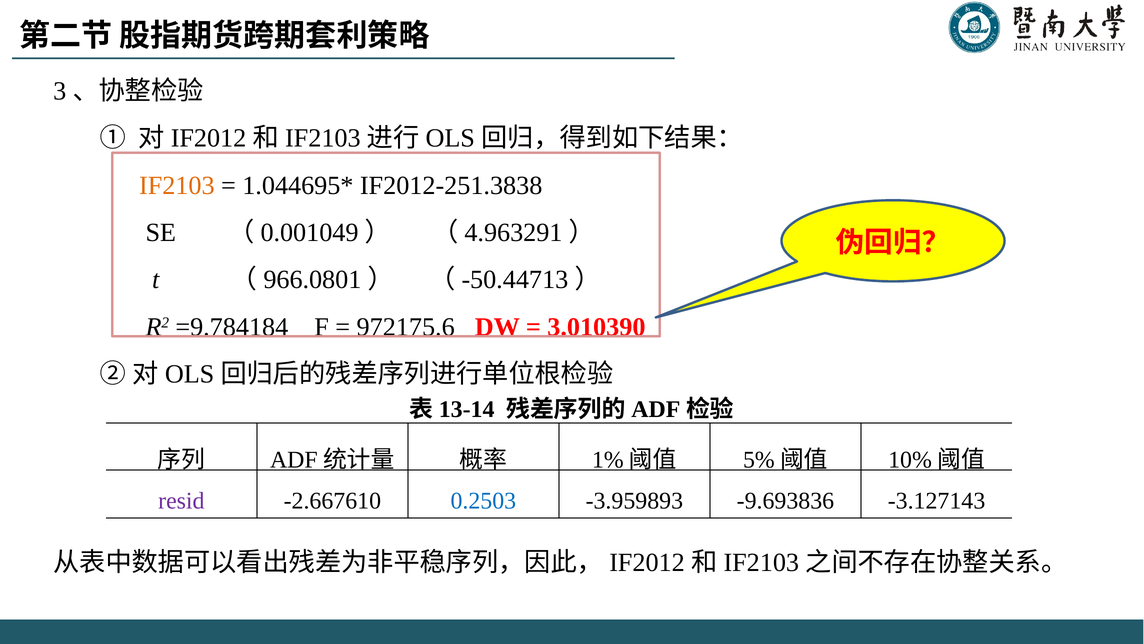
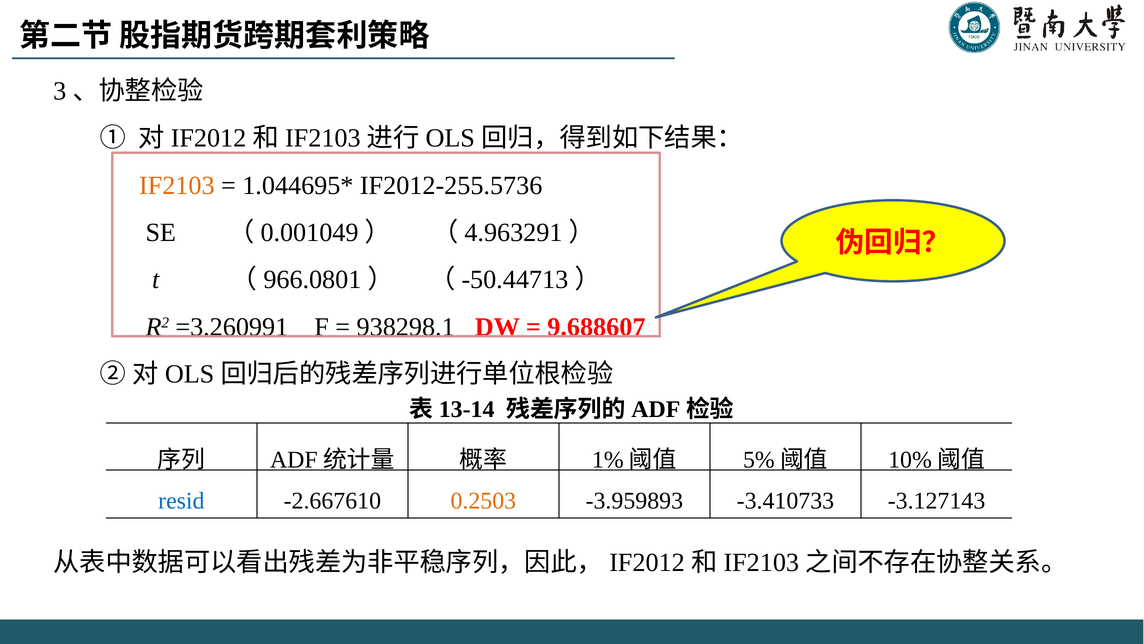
IF2012-251.3838: IF2012-251.3838 -> IF2012-255.5736
=9.784184: =9.784184 -> =3.260991
972175.6: 972175.6 -> 938298.1
3.010390: 3.010390 -> 9.688607
resid colour: purple -> blue
0.2503 colour: blue -> orange
-9.693836: -9.693836 -> -3.410733
